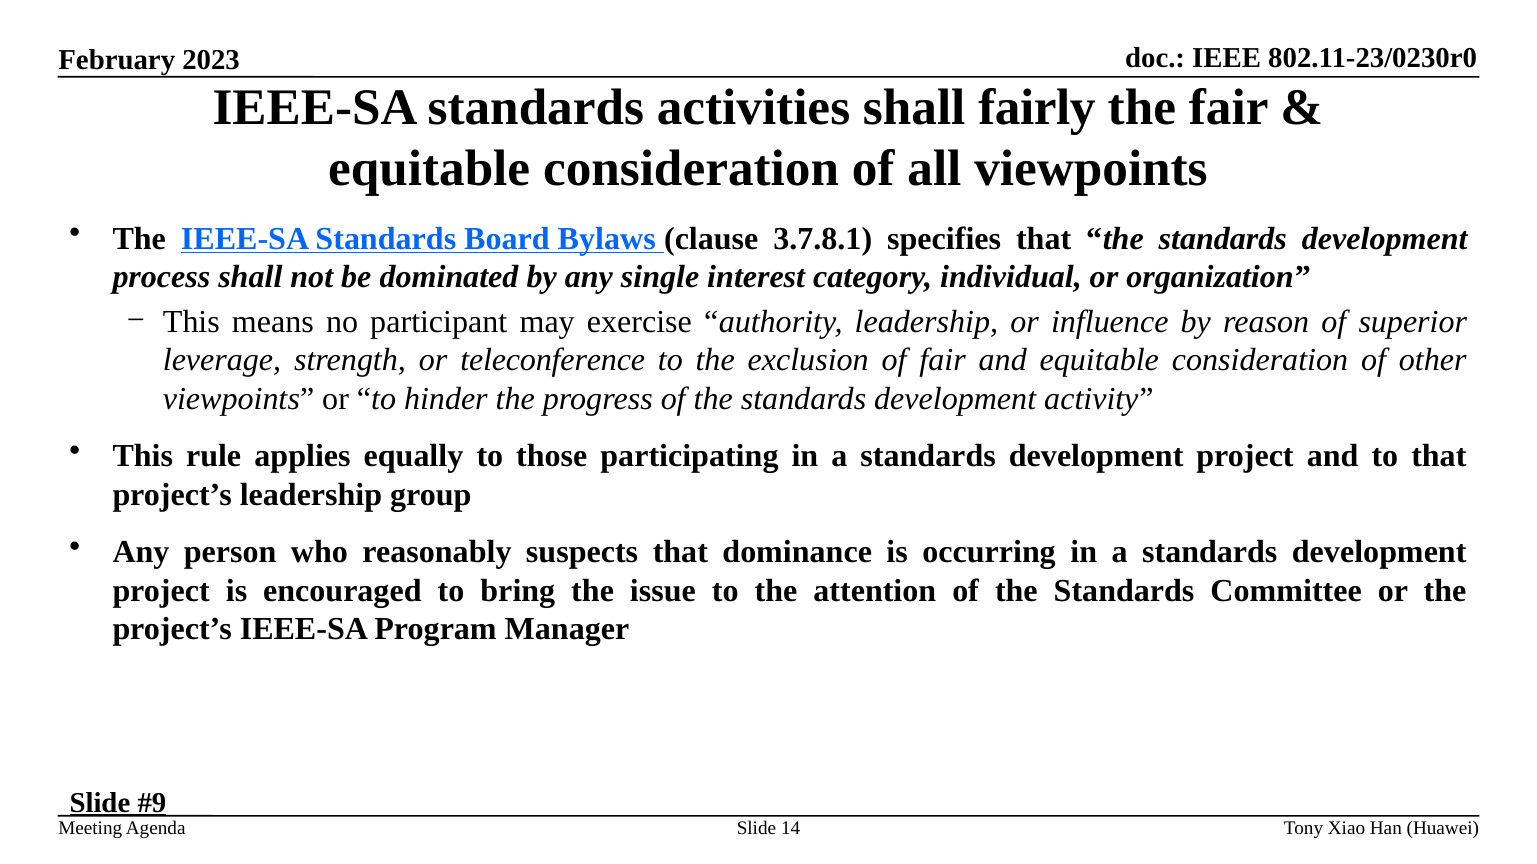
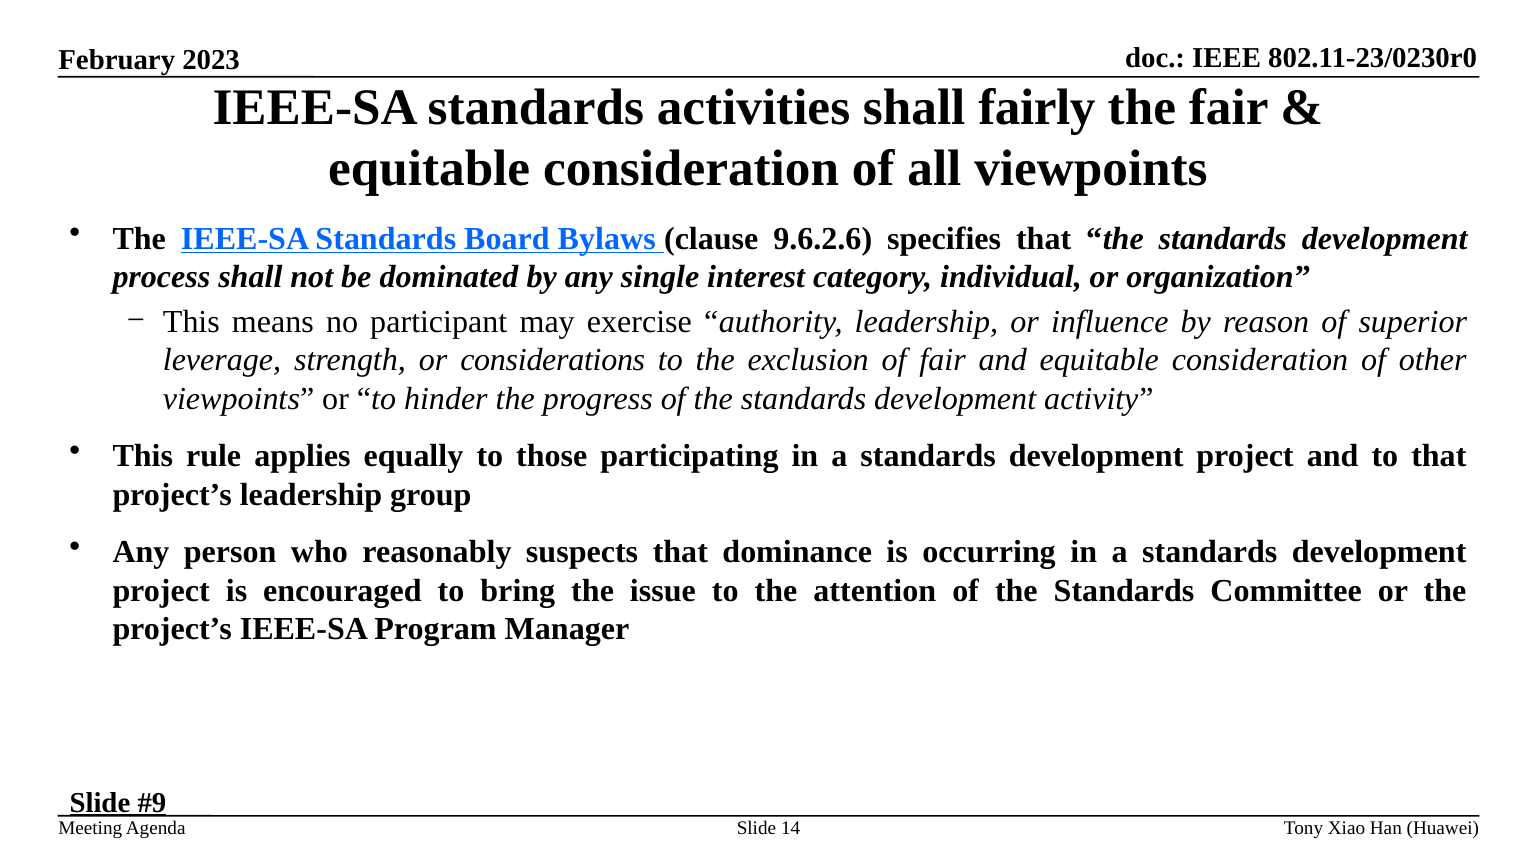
3.7.8.1: 3.7.8.1 -> 9.6.2.6
teleconference: teleconference -> considerations
